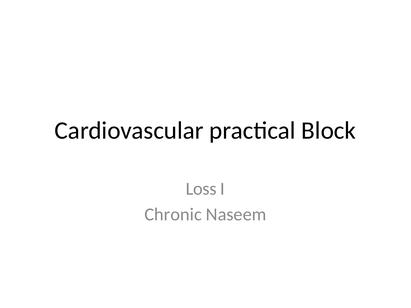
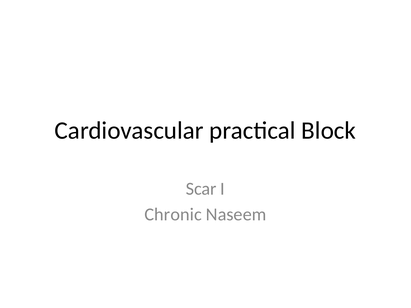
Loss: Loss -> Scar
